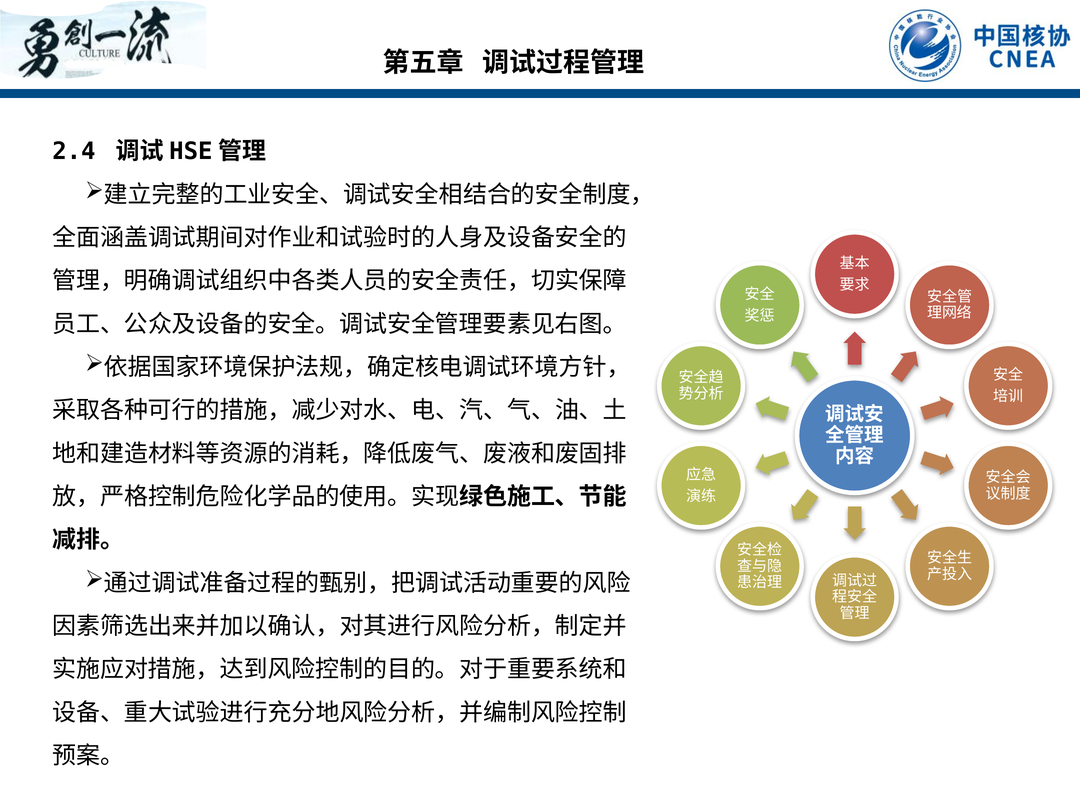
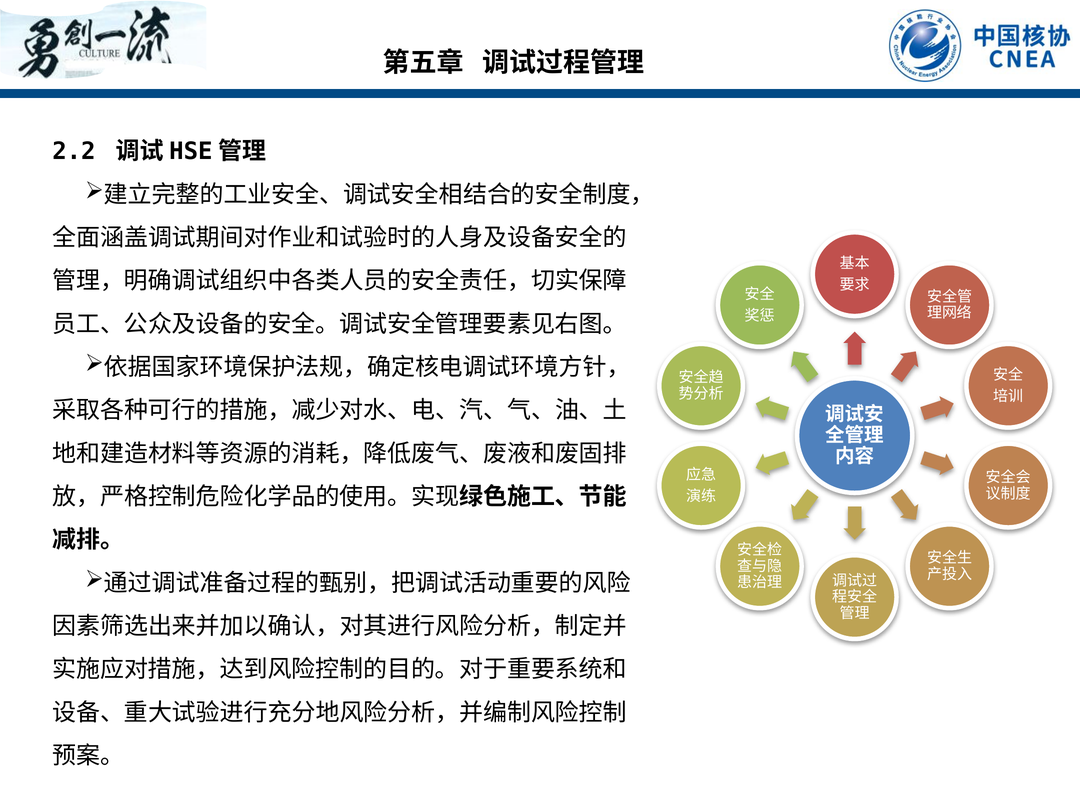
2.4: 2.4 -> 2.2
